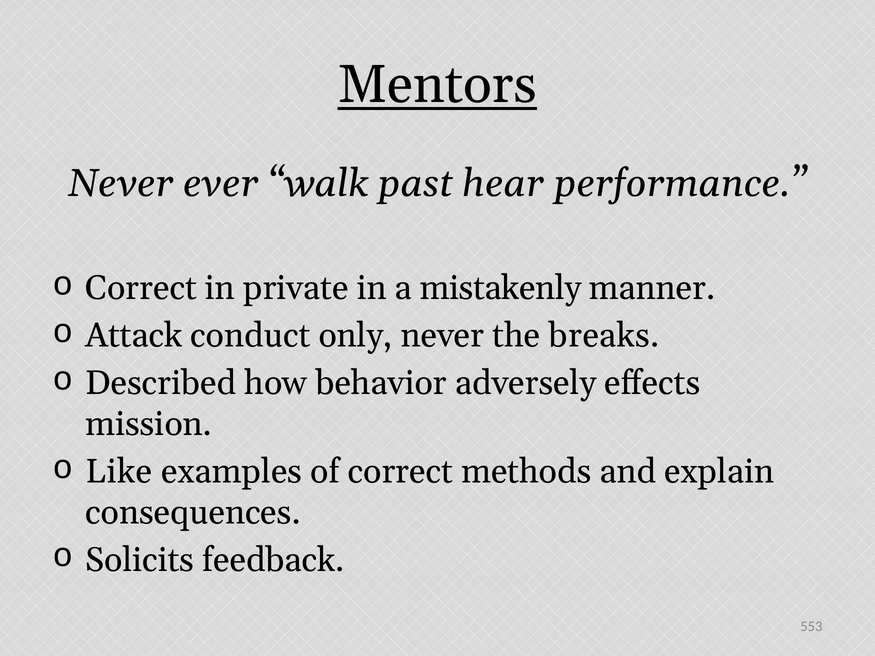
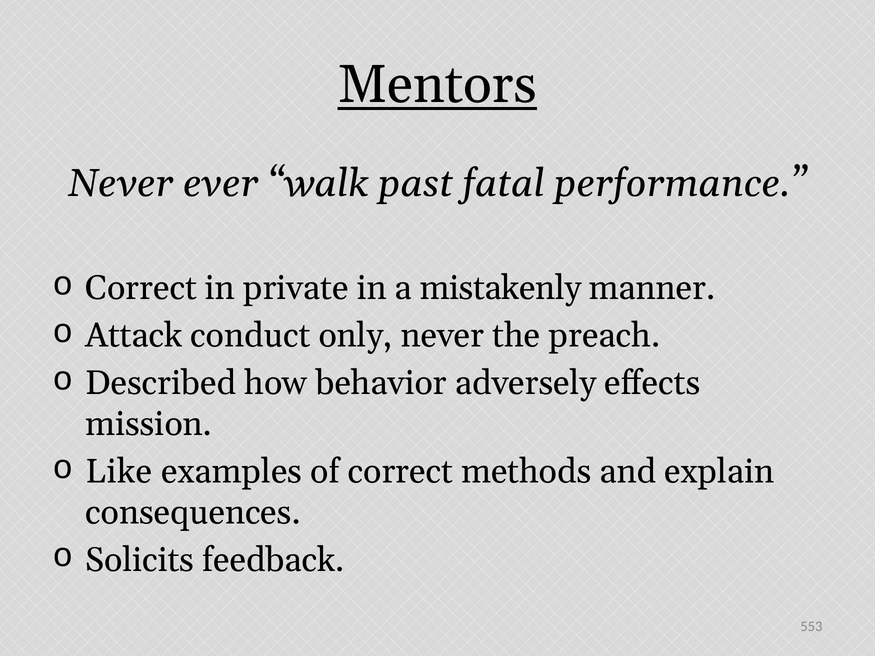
hear: hear -> fatal
breaks: breaks -> preach
